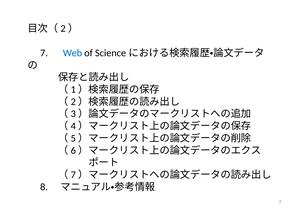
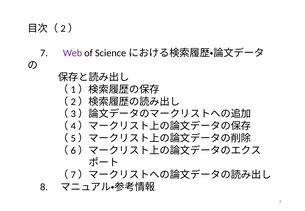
Web colour: blue -> purple
